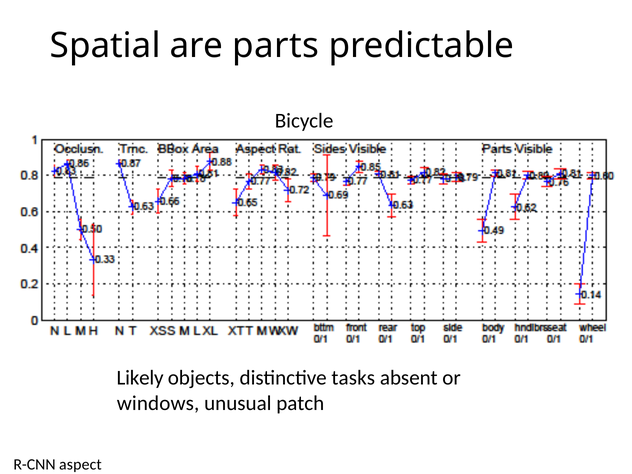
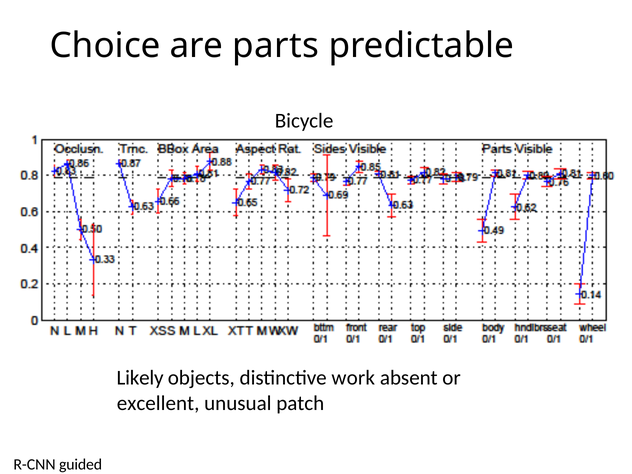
Spatial: Spatial -> Choice
tasks: tasks -> work
windows: windows -> excellent
aspect: aspect -> guided
